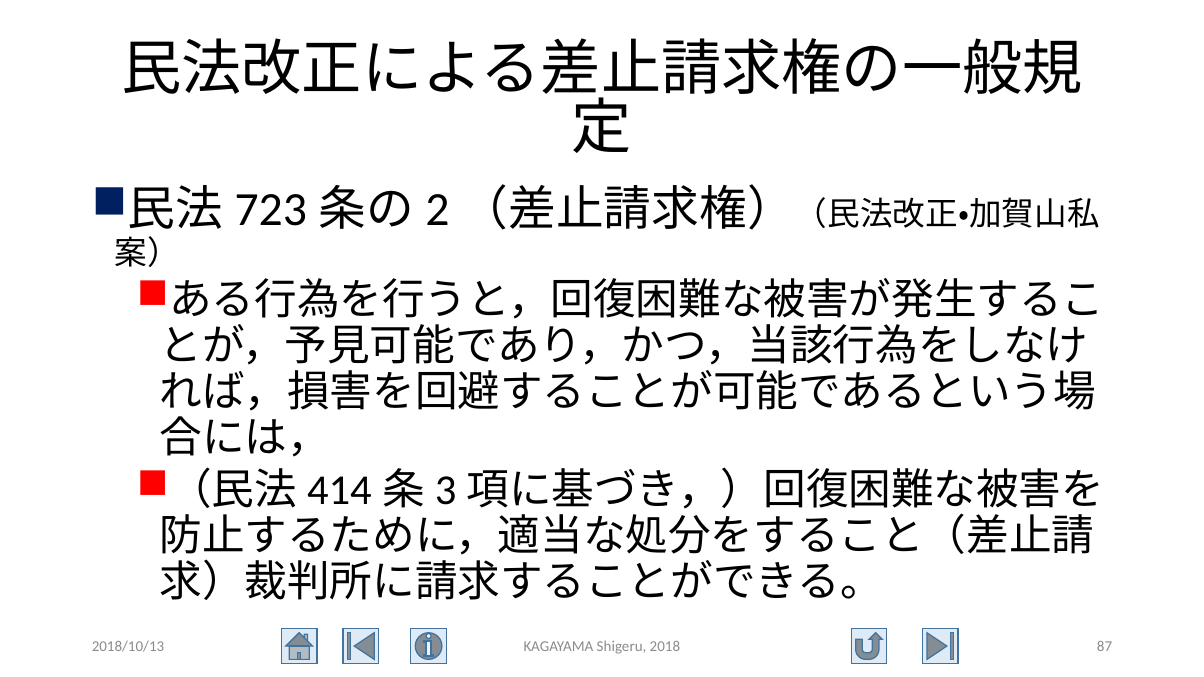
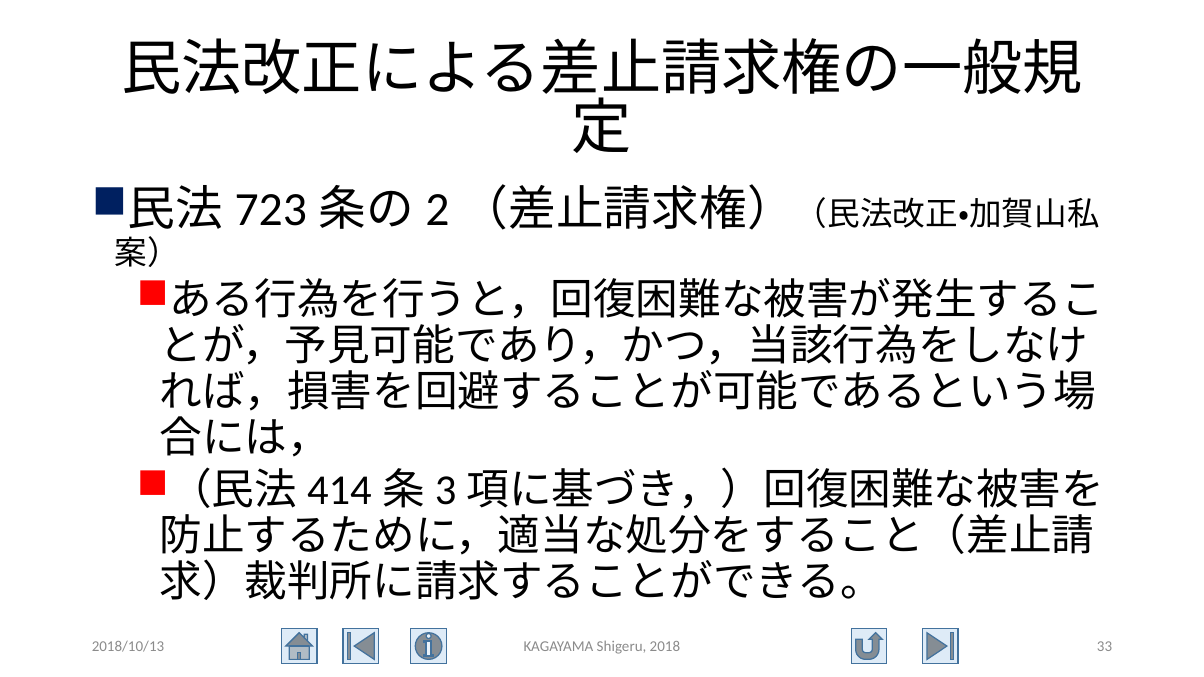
87: 87 -> 33
